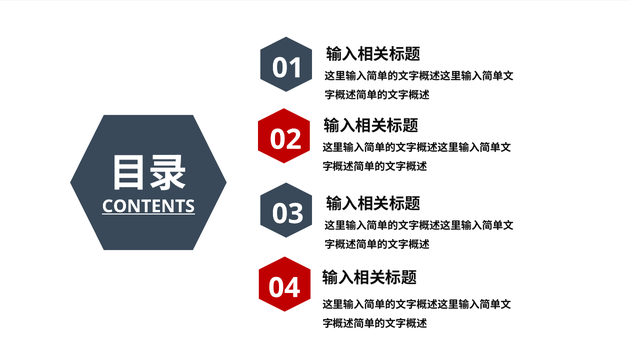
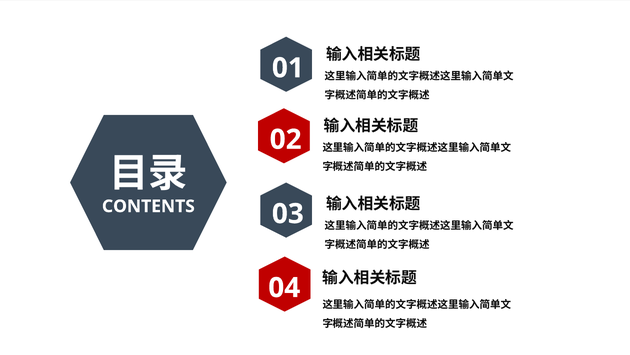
CONTENTS underline: present -> none
